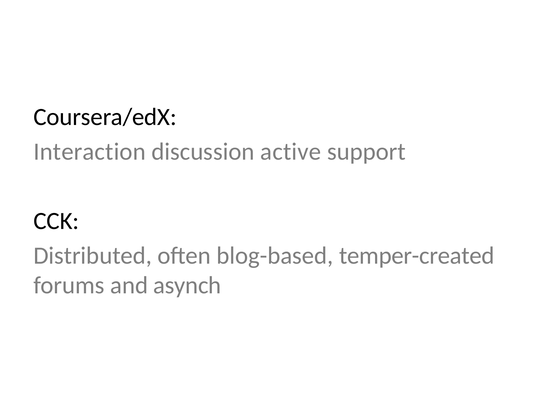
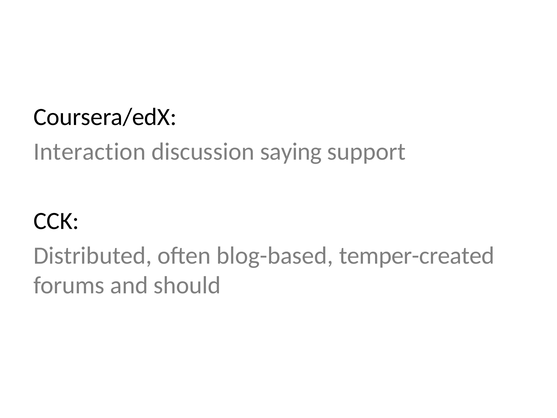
active: active -> saying
asynch: asynch -> should
